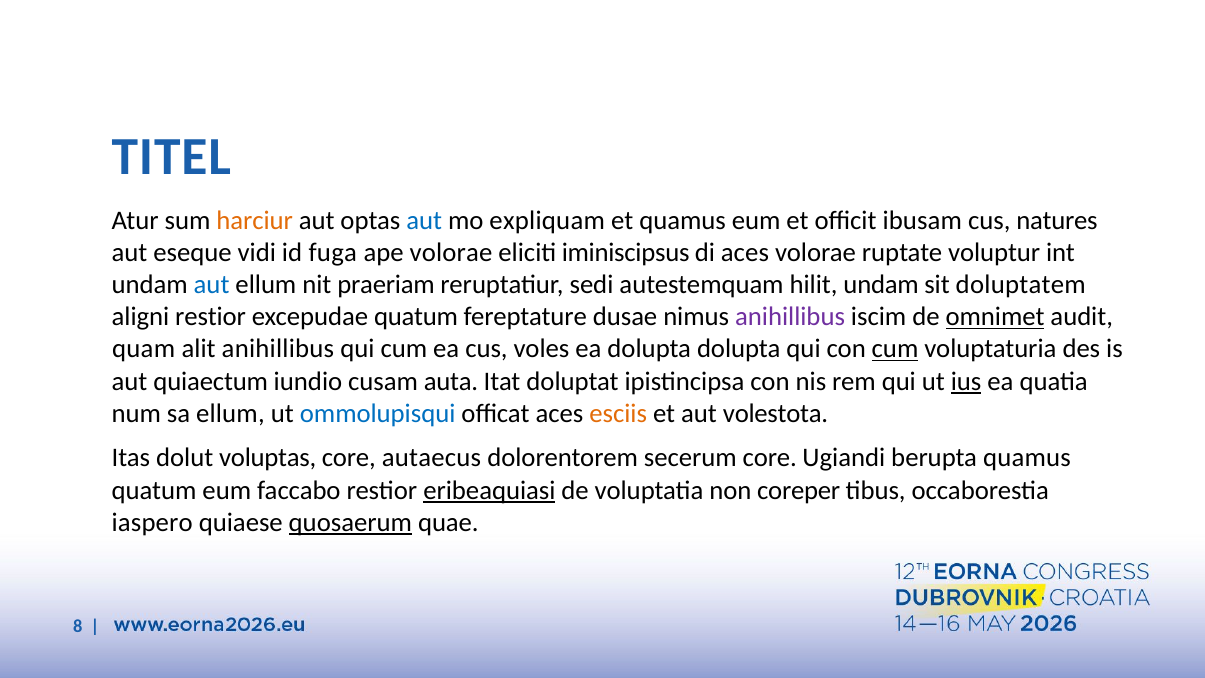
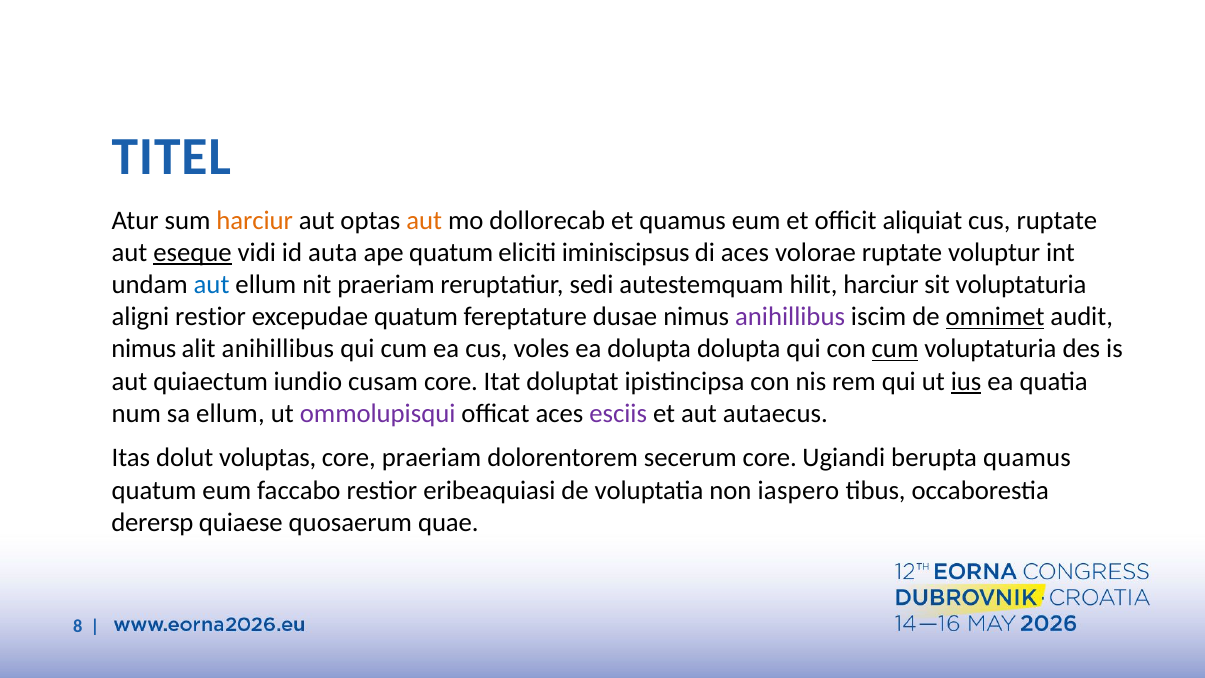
aut at (424, 221) colour: blue -> orange
expliquam: expliquam -> dollorecab
ibusam: ibusam -> aliquiat
cus natures: natures -> ruptate
eseque underline: none -> present
fuga: fuga -> auta
ape volorae: volorae -> quatum
hilit undam: undam -> harciur
sit doluptatem: doluptatem -> voluptaturia
quam at (144, 349): quam -> nimus
cusam auta: auta -> core
ommolupisqui colour: blue -> purple
esciis colour: orange -> purple
volestota: volestota -> autaecus
core autaecus: autaecus -> praeriam
eribeaquiasi underline: present -> none
coreper: coreper -> iaspero
iaspero: iaspero -> derersp
quosaerum underline: present -> none
